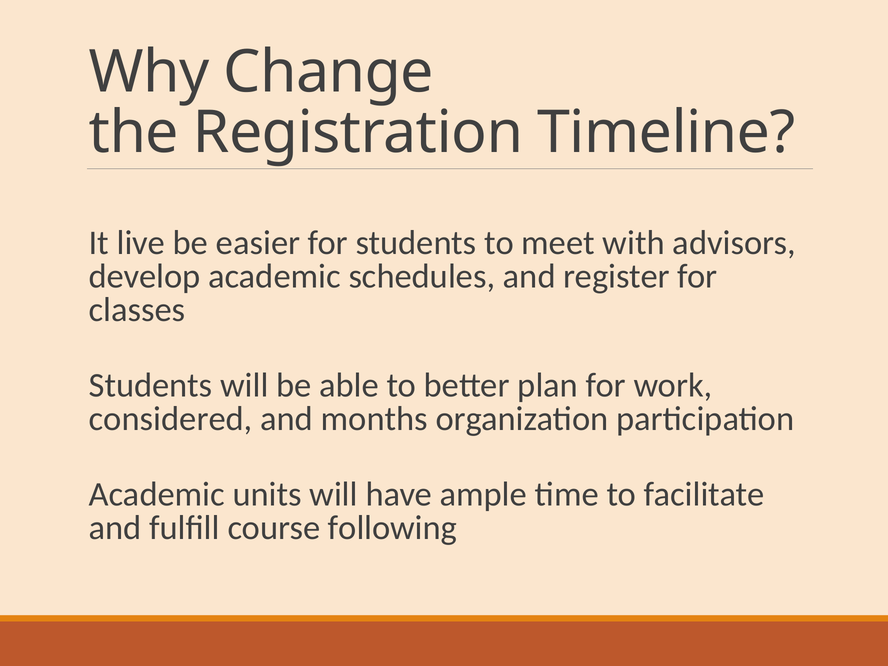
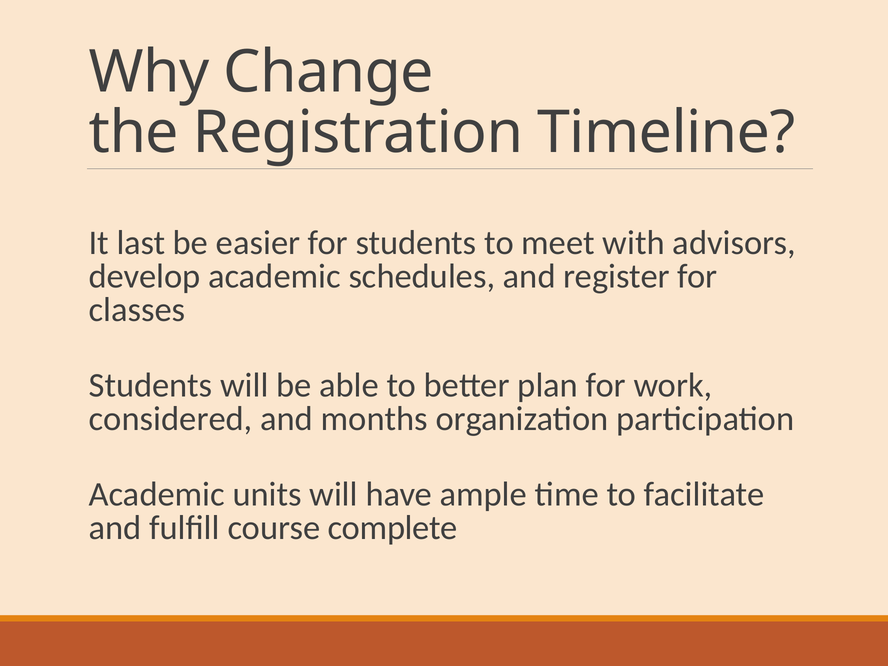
live: live -> last
following: following -> complete
